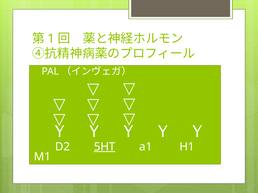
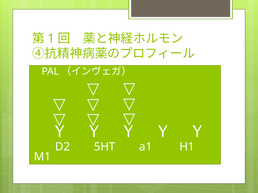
5HT underline: present -> none
